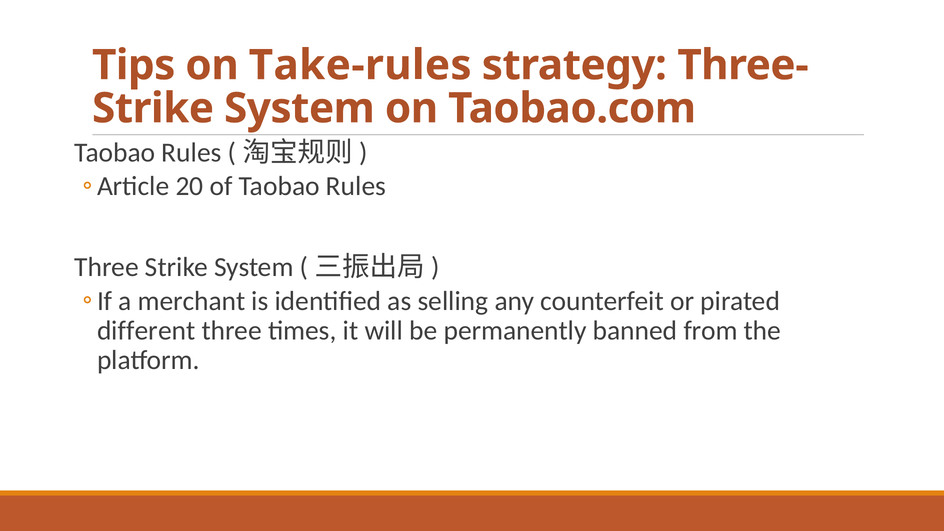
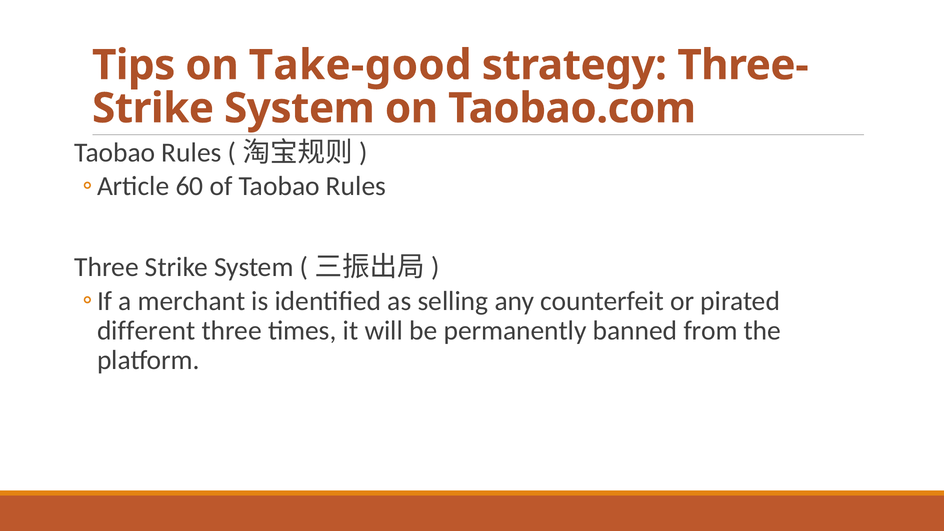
Take-rules: Take-rules -> Take-good
20: 20 -> 60
